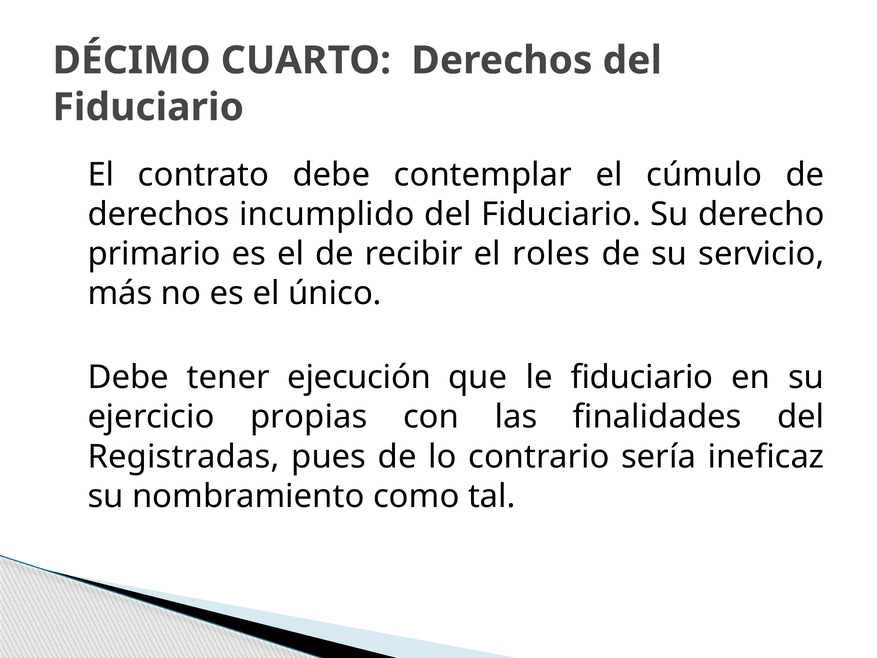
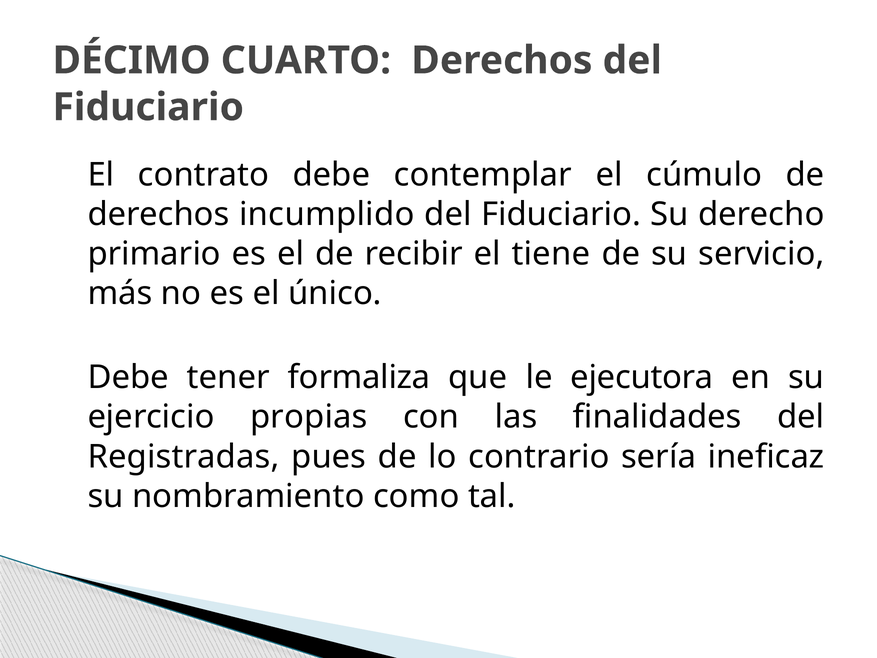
roles: roles -> tiene
ejecución: ejecución -> formaliza
le fiduciario: fiduciario -> ejecutora
